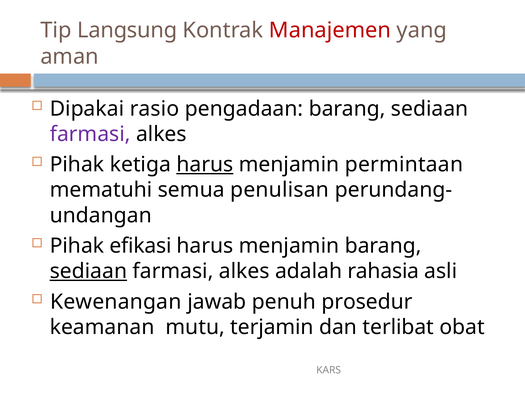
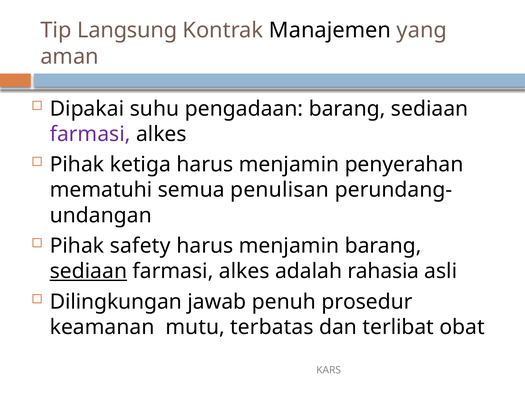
Manajemen colour: red -> black
rasio: rasio -> suhu
harus at (205, 164) underline: present -> none
permintaan: permintaan -> penyerahan
efikasi: efikasi -> safety
Kewenangan: Kewenangan -> Dilingkungan
terjamin: terjamin -> terbatas
